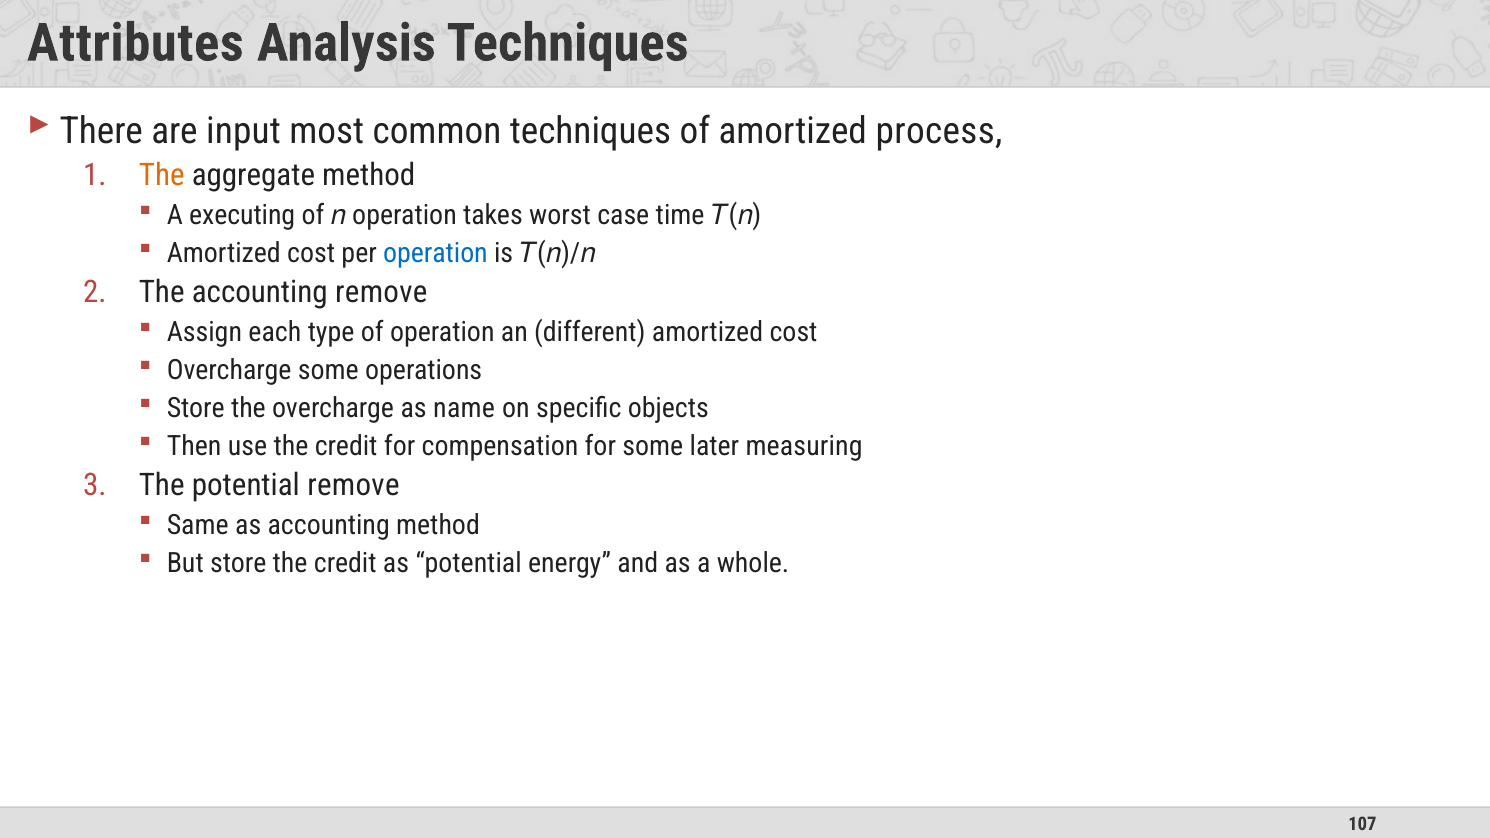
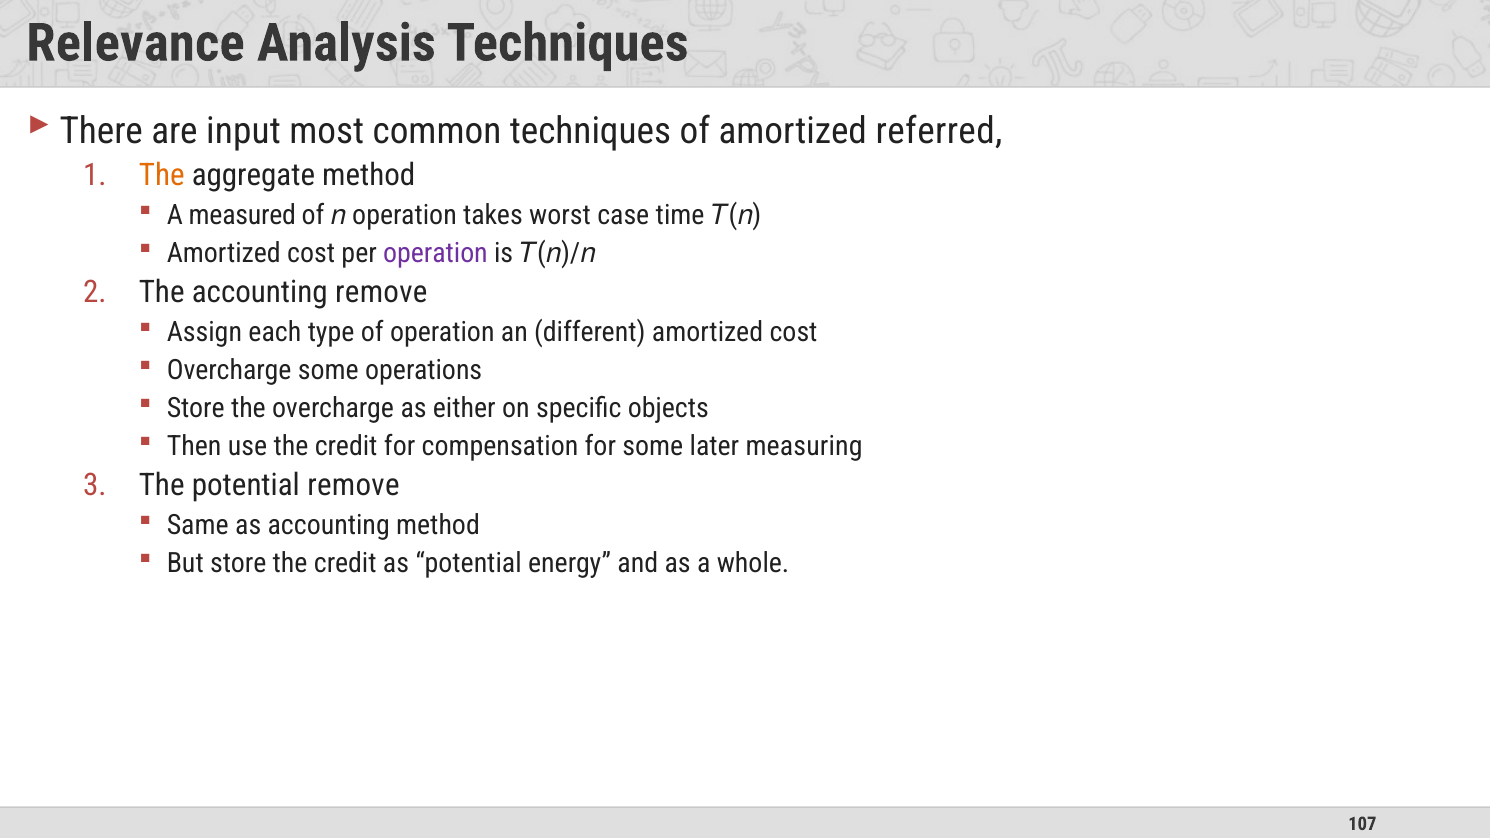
Attributes: Attributes -> Relevance
process: process -> referred
executing: executing -> measured
operation at (435, 253) colour: blue -> purple
name: name -> either
